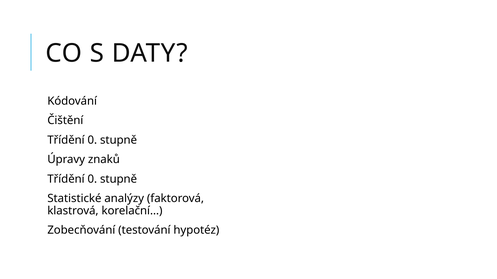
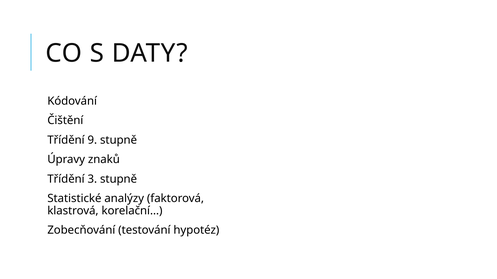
0 at (92, 140): 0 -> 9
0 at (92, 179): 0 -> 3
